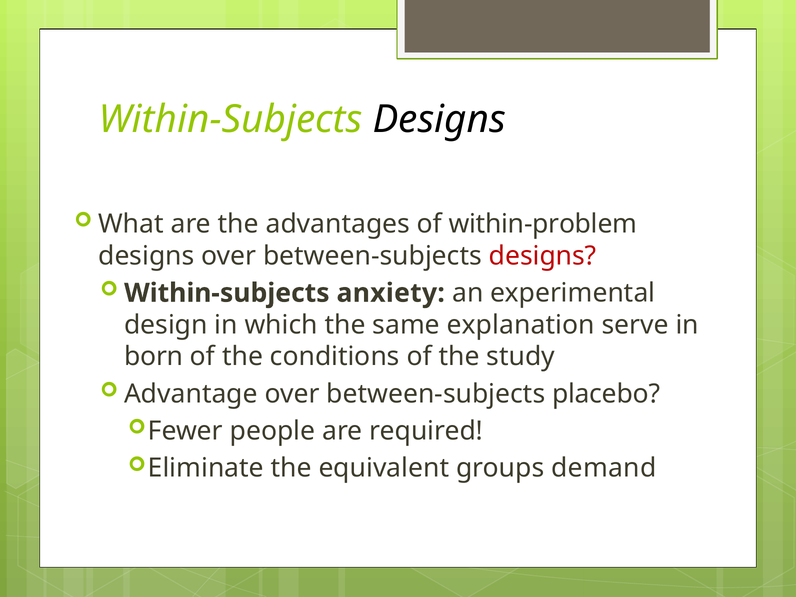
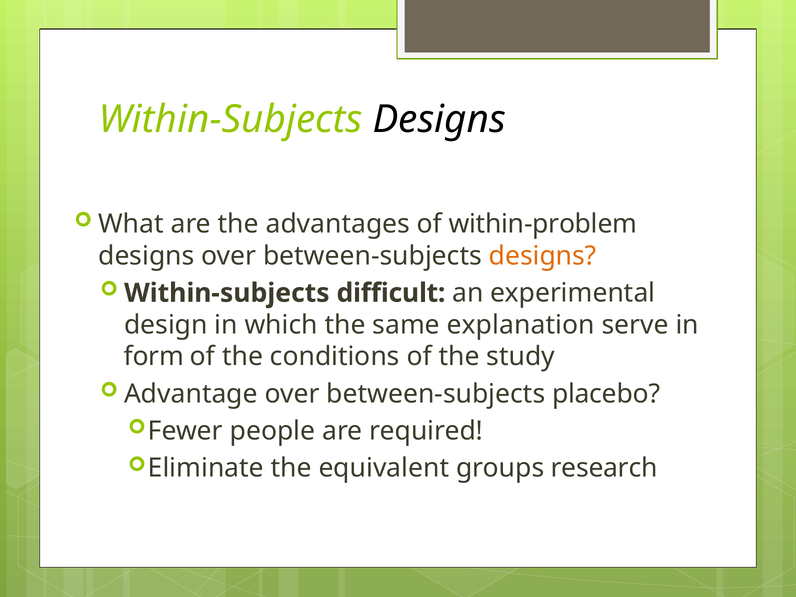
designs at (543, 256) colour: red -> orange
anxiety: anxiety -> difficult
born: born -> form
demand: demand -> research
